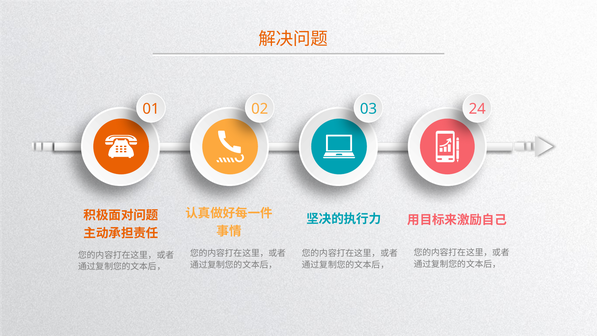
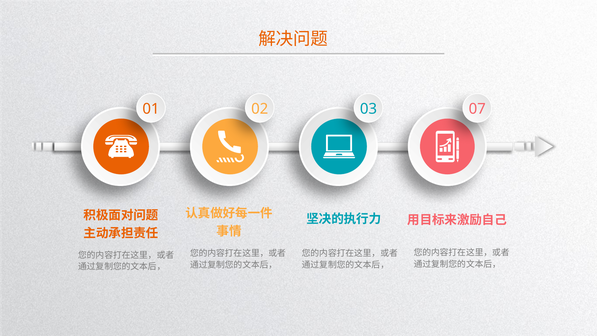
24: 24 -> 07
